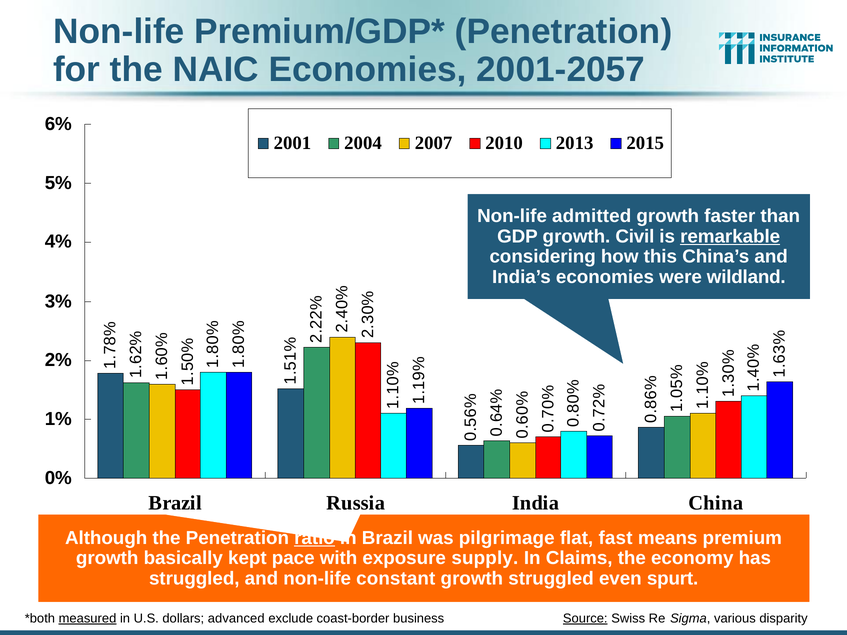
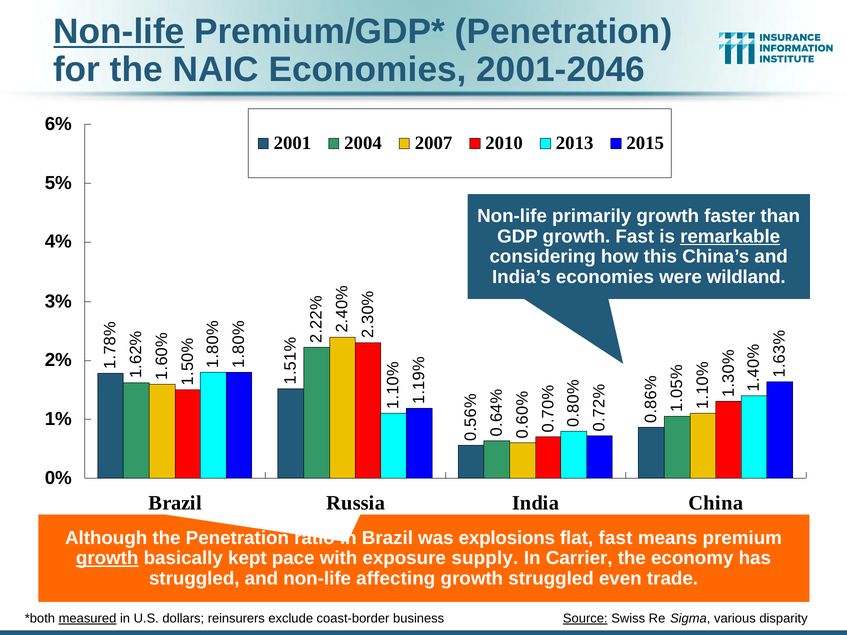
Non-life at (119, 32) underline: none -> present
2001-2057: 2001-2057 -> 2001-2046
admitted: admitted -> primarily
growth Civil: Civil -> Fast
ratio underline: present -> none
pilgrimage: pilgrimage -> explosions
growth at (107, 558) underline: none -> present
Claims: Claims -> Carrier
constant: constant -> affecting
spurt: spurt -> trade
advanced: advanced -> reinsurers
